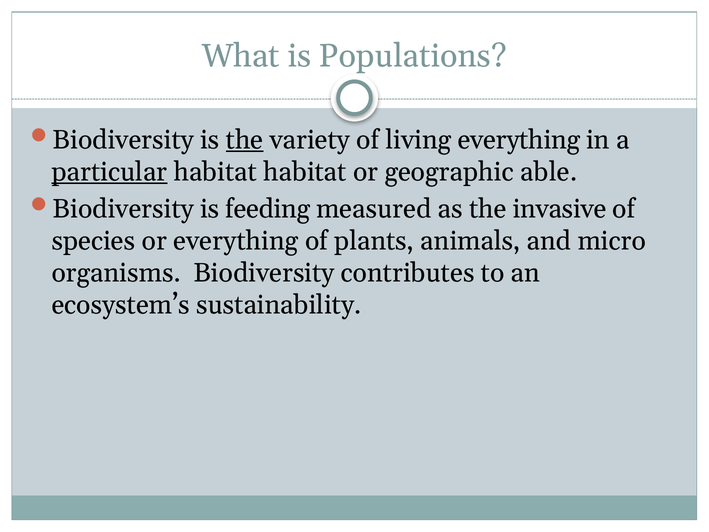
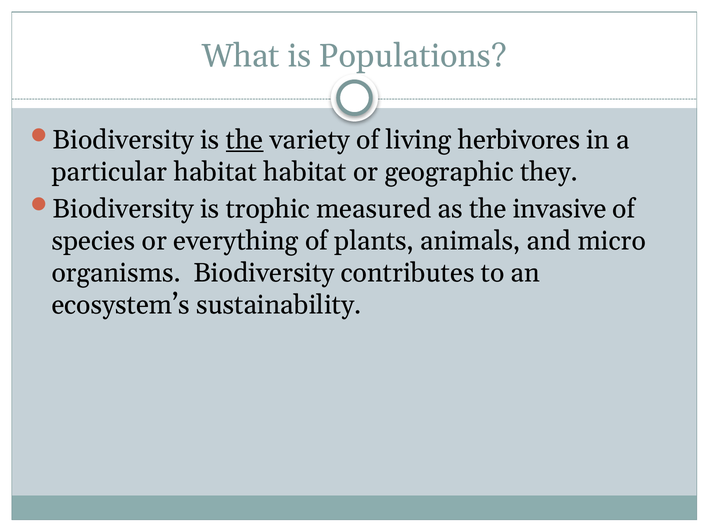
living everything: everything -> herbivores
particular underline: present -> none
able: able -> they
feeding: feeding -> trophic
